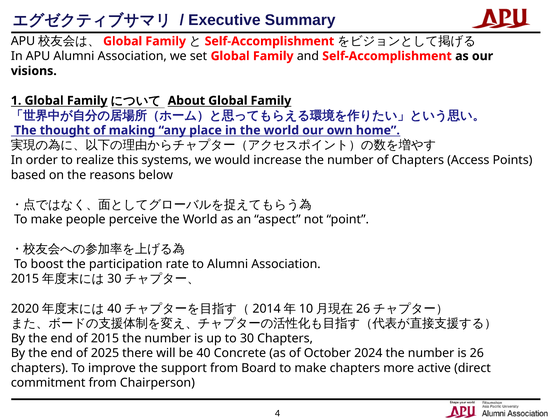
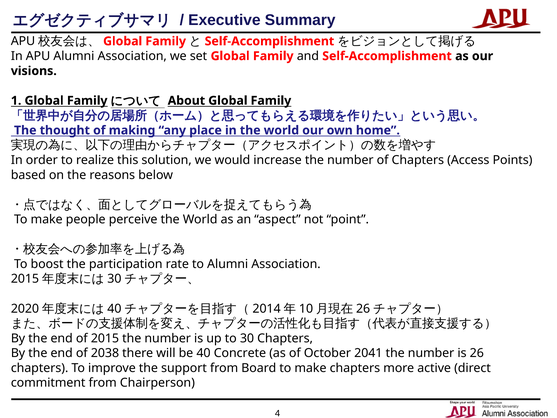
systems: systems -> solution
2025: 2025 -> 2038
2024: 2024 -> 2041
